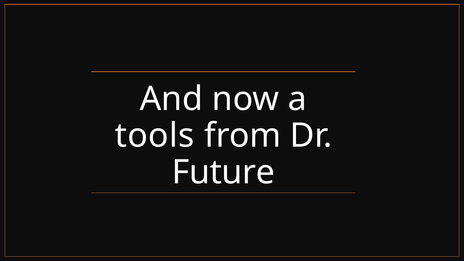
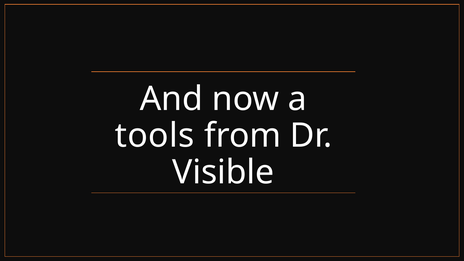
Future: Future -> Visible
